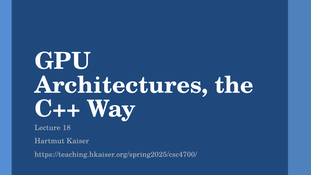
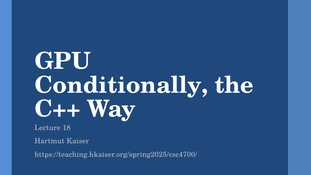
Architectures: Architectures -> Conditionally
